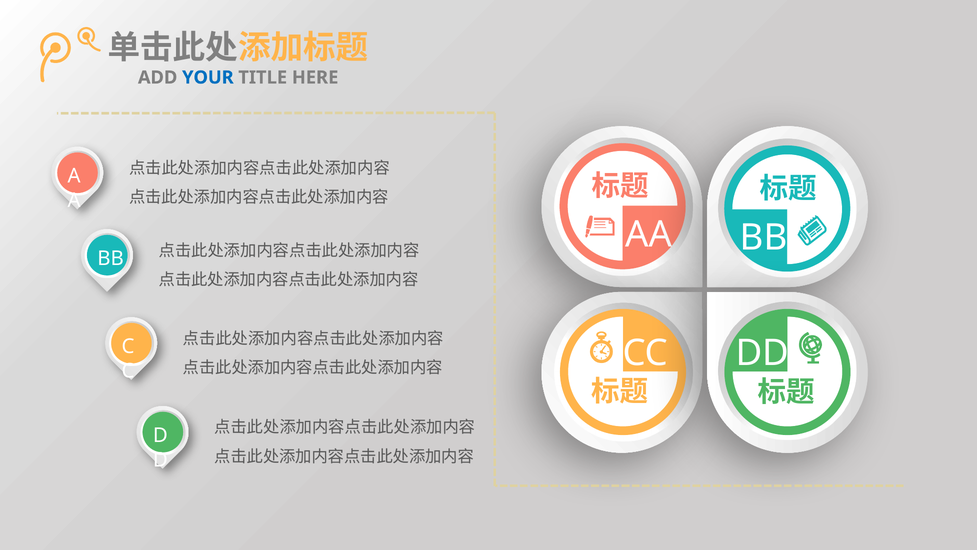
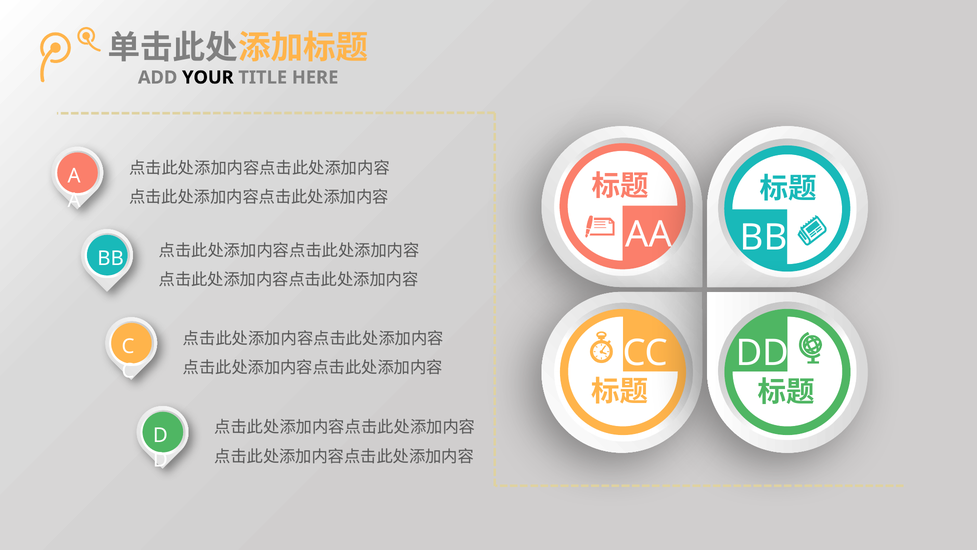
YOUR colour: blue -> black
